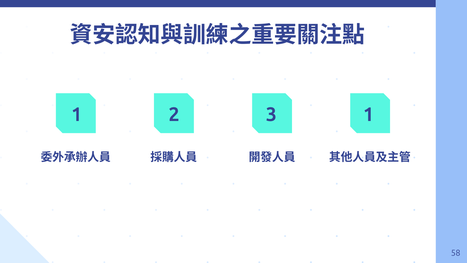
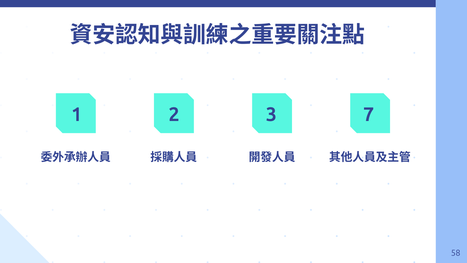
3 1: 1 -> 7
